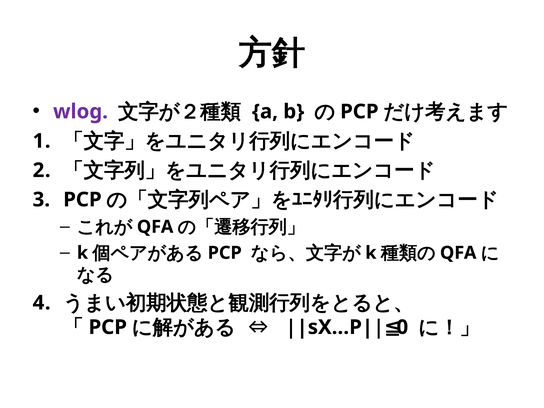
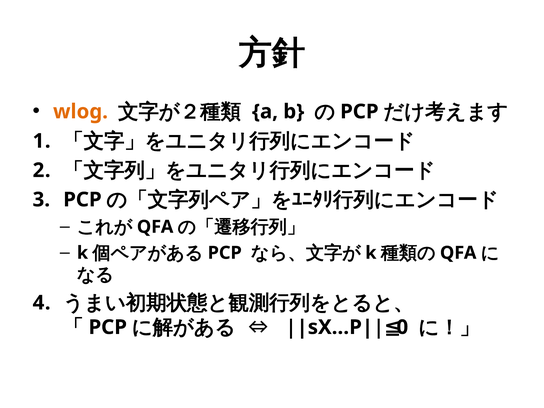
wlog colour: purple -> orange
